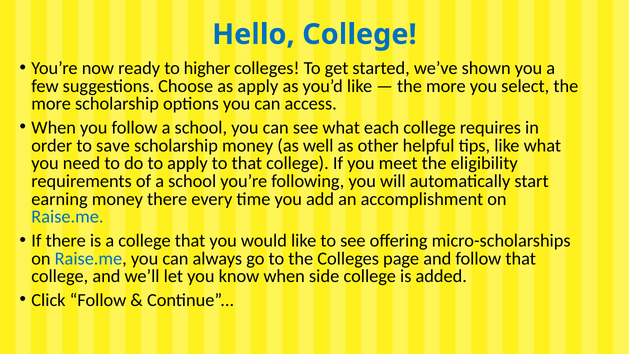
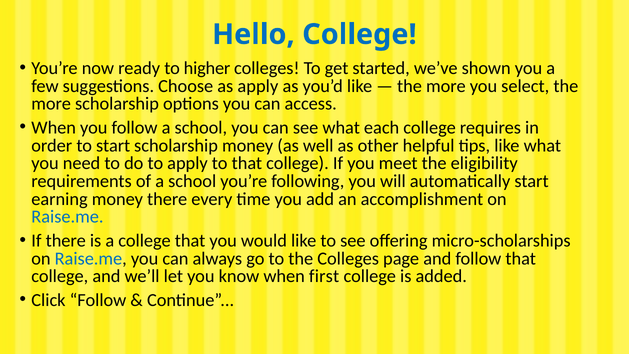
to save: save -> start
side: side -> first
